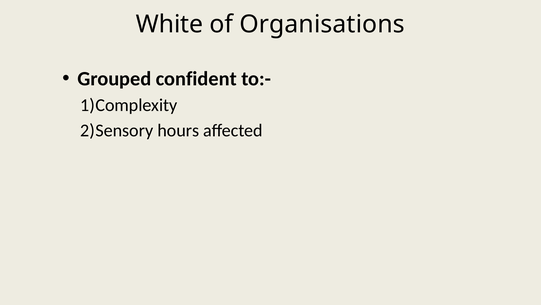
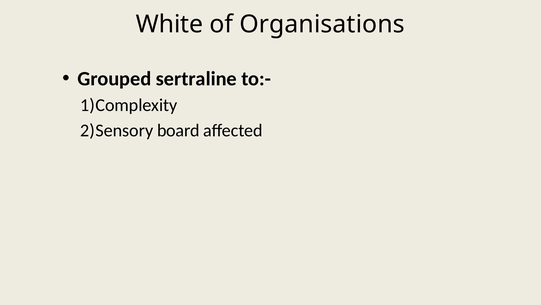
confident: confident -> sertraline
hours: hours -> board
